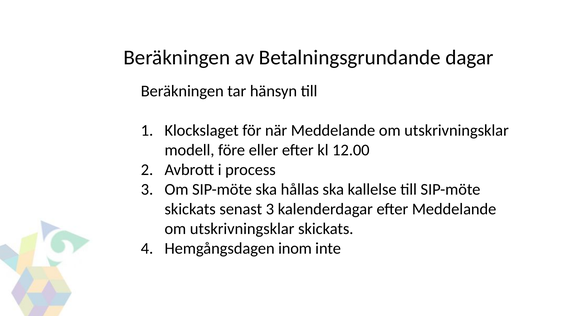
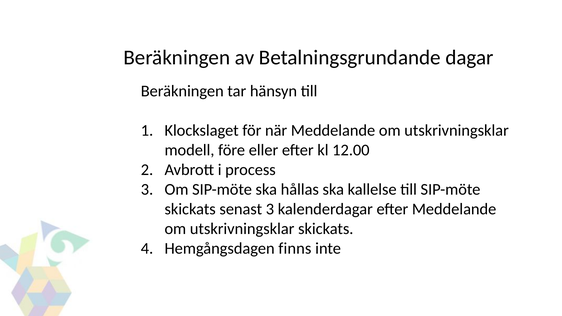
inom: inom -> finns
